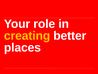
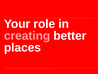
creating colour: yellow -> pink
